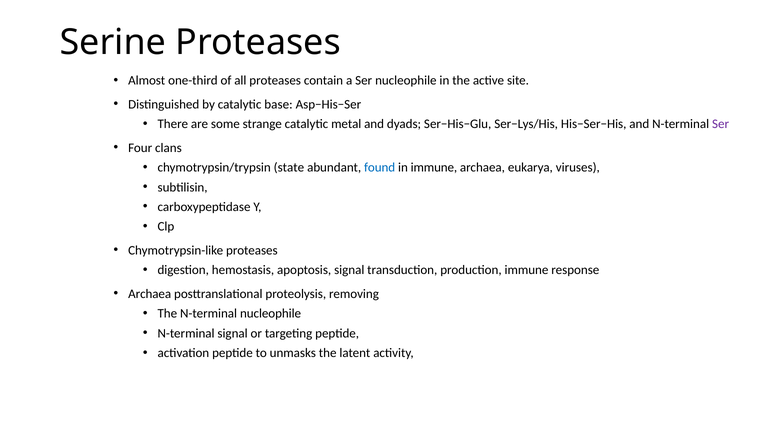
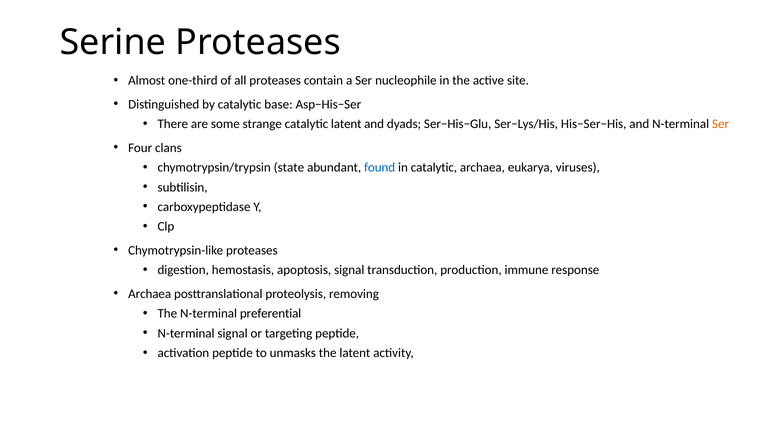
catalytic metal: metal -> latent
Ser at (721, 124) colour: purple -> orange
in immune: immune -> catalytic
N-terminal nucleophile: nucleophile -> preferential
